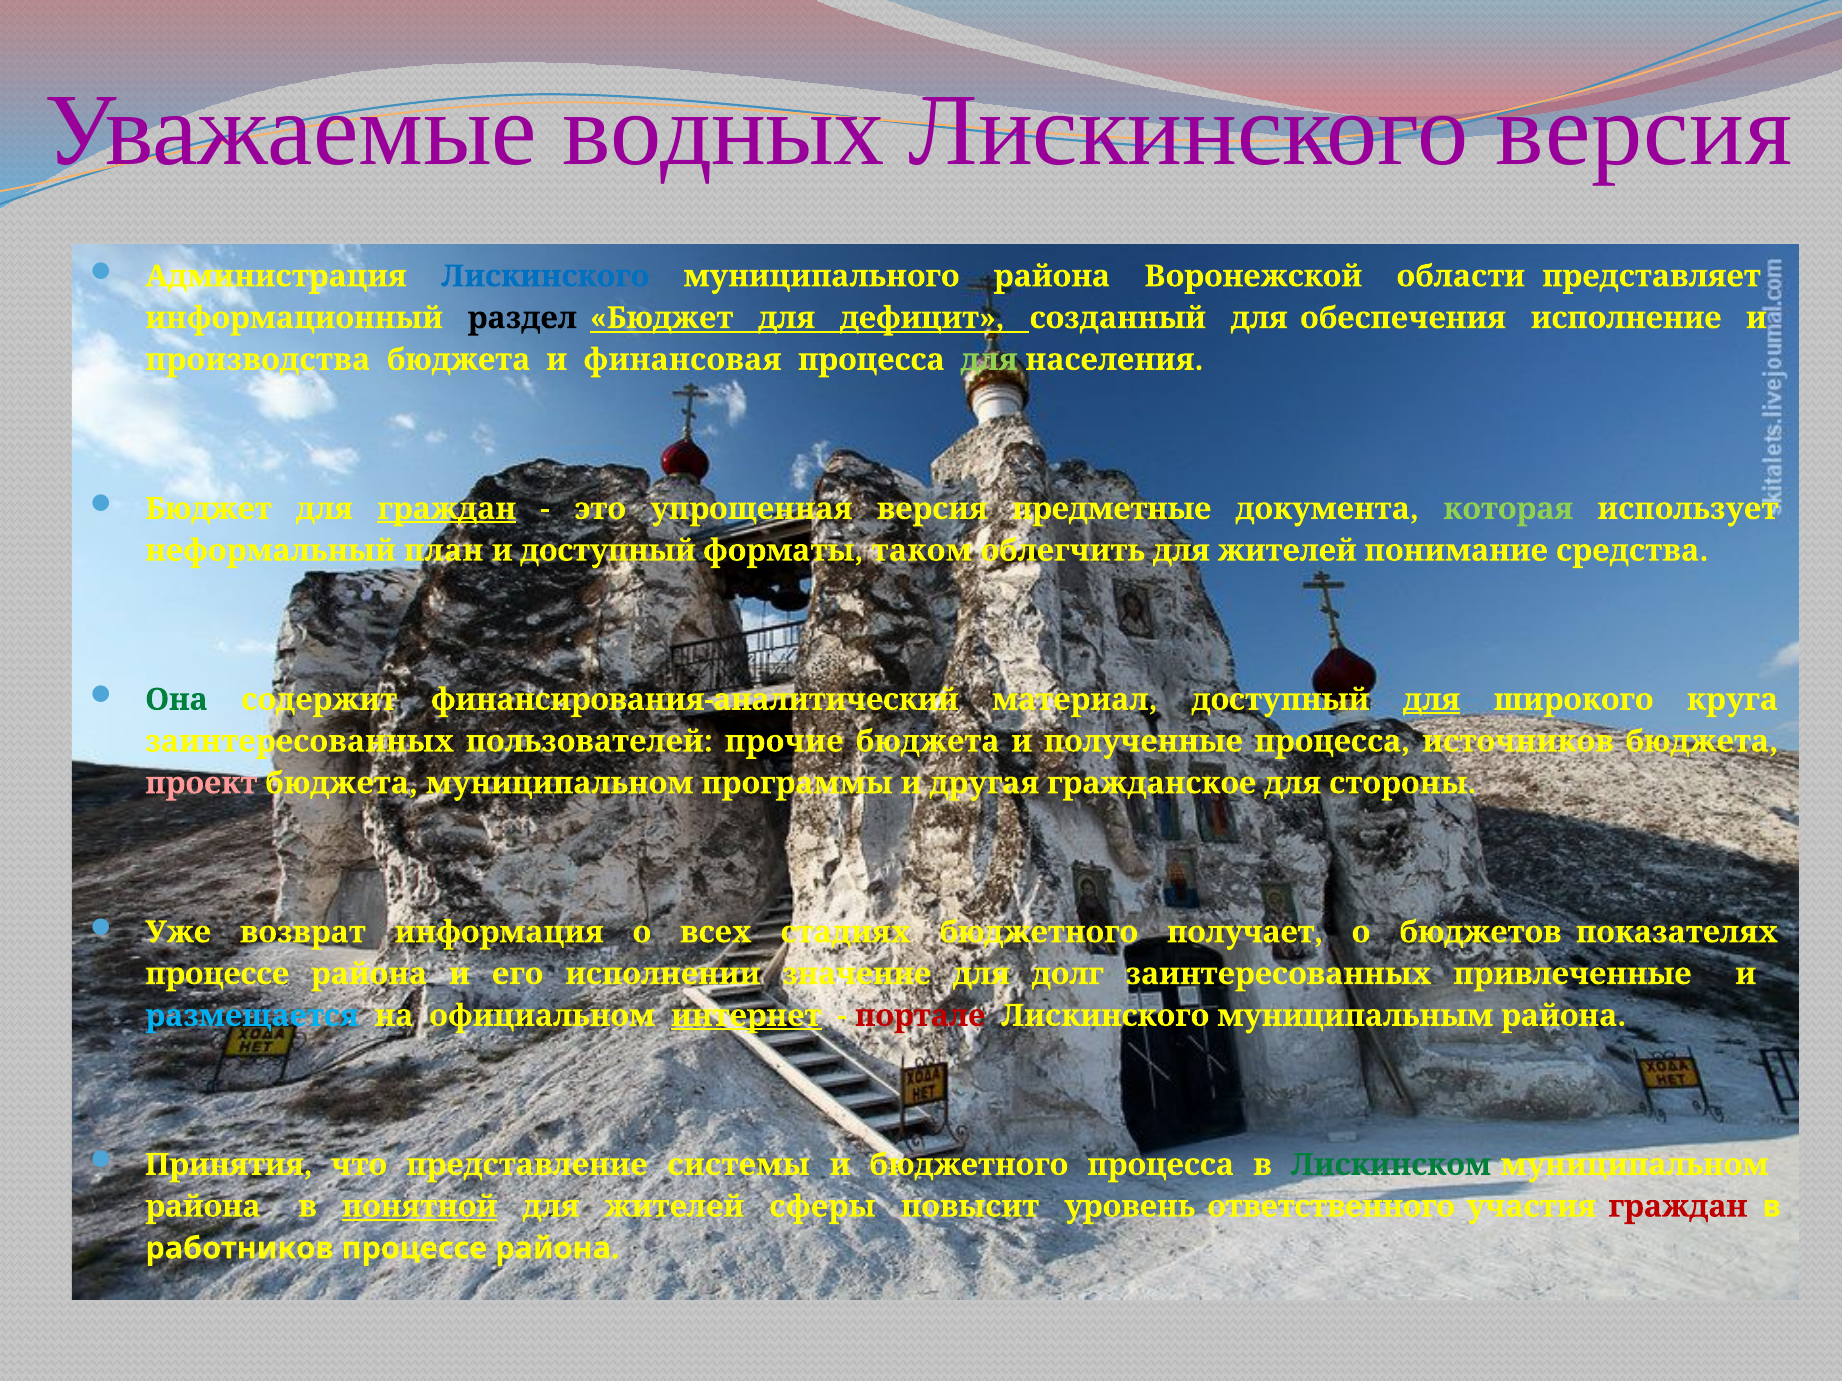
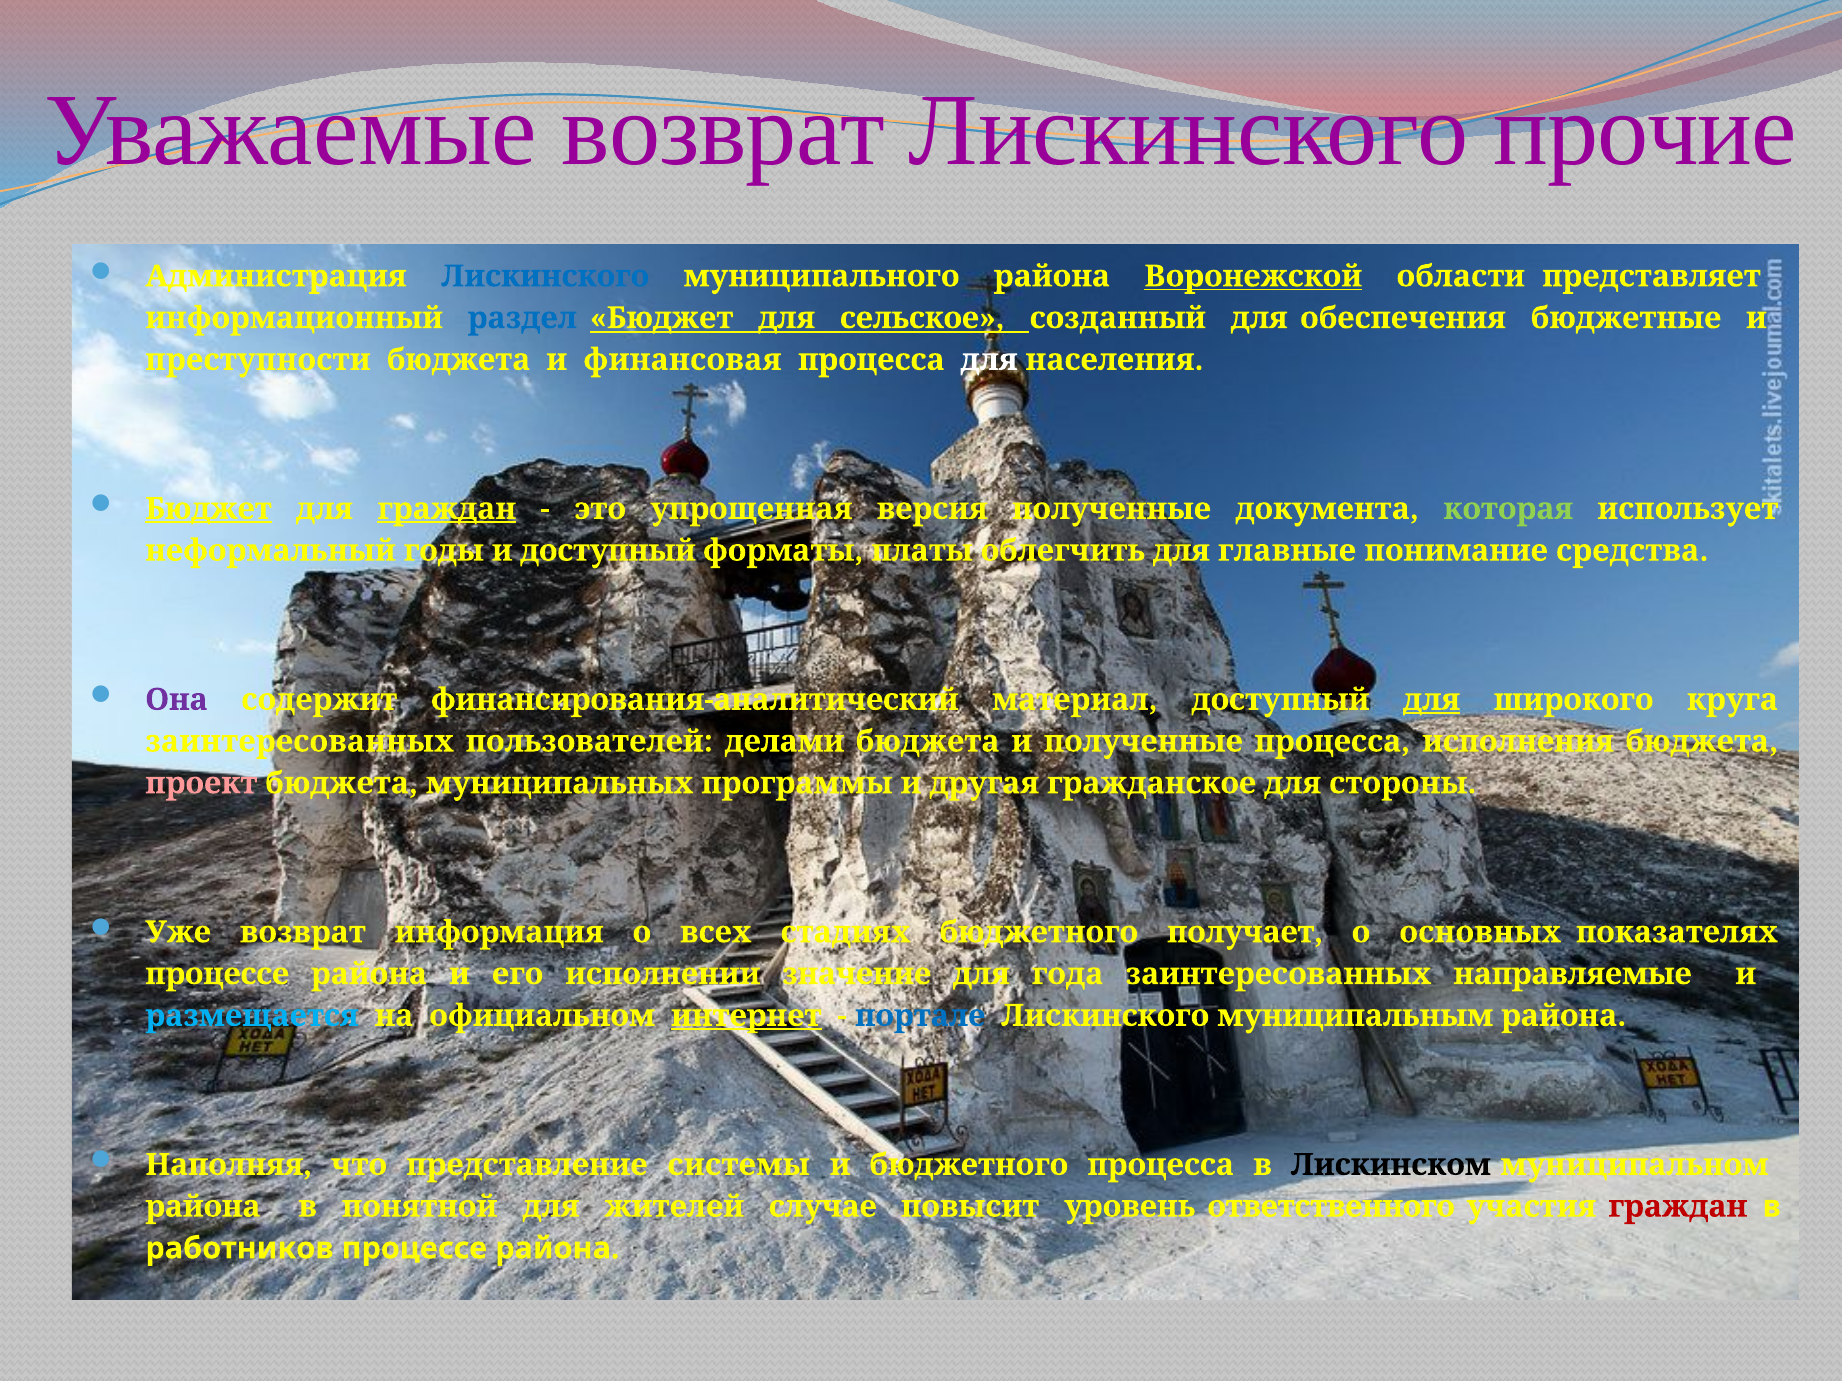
Уважаемые водных: водных -> возврат
Лискинского версия: версия -> прочие
Воронежской underline: none -> present
раздел colour: black -> blue
дефицит: дефицит -> сельское
исполнение: исполнение -> бюджетные
производства: производства -> преступности
для at (989, 360) colour: light green -> white
Бюджет at (209, 509) underline: none -> present
версия предметные: предметные -> полученные
план: план -> годы
таком: таком -> платы
облегчить для жителей: жителей -> главные
Она colour: green -> purple
прочие: прочие -> делами
источников: источников -> исполнения
бюджета муниципальном: муниципальном -> муниципальных
бюджетов: бюджетов -> основных
долг: долг -> года
привлеченные: привлеченные -> направляемые
портале colour: red -> blue
Принятия: Принятия -> Наполняя
Лискинском colour: green -> black
понятной underline: present -> none
сферы: сферы -> случае
